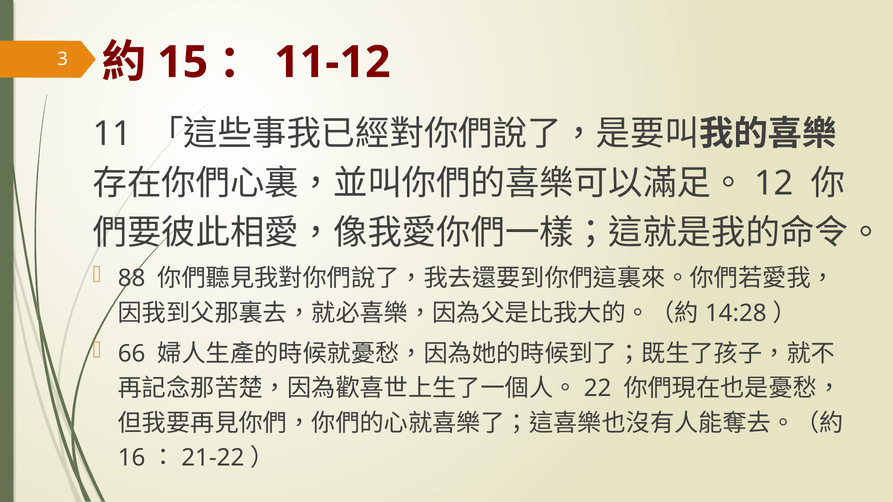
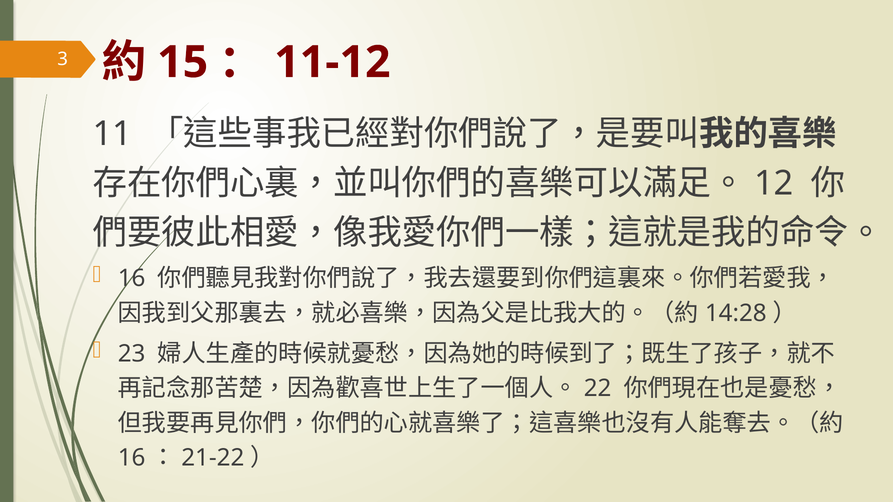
88 at (132, 279): 88 -> 16
66: 66 -> 23
